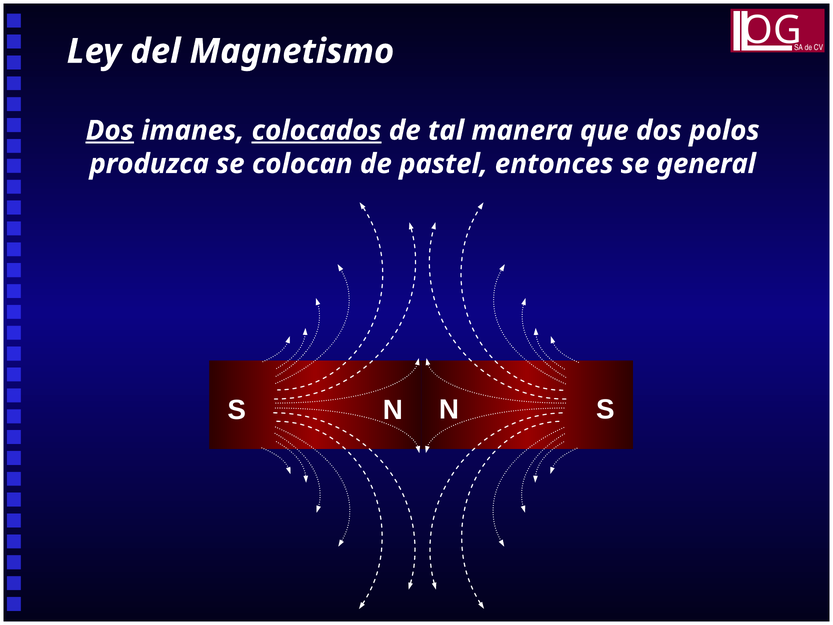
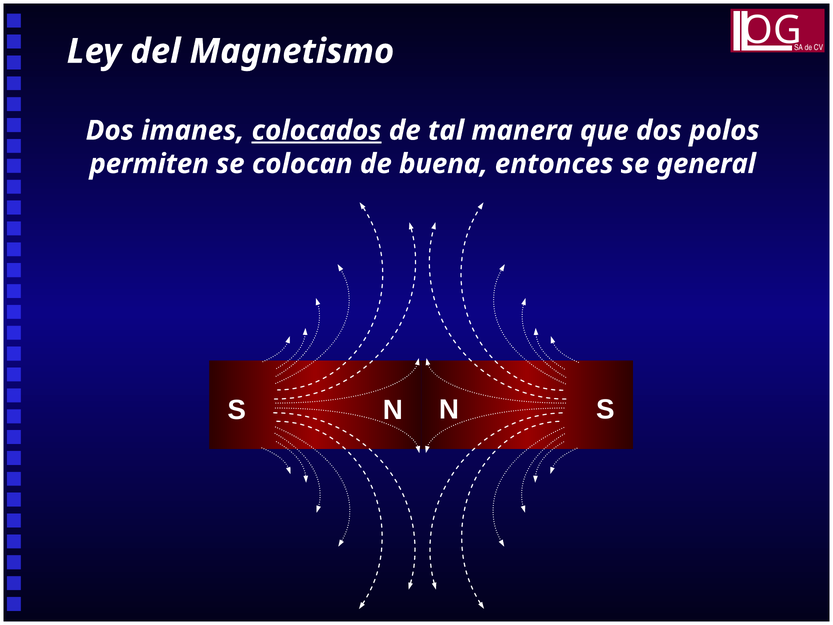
Dos at (110, 131) underline: present -> none
produzca: produzca -> permiten
pastel: pastel -> buena
